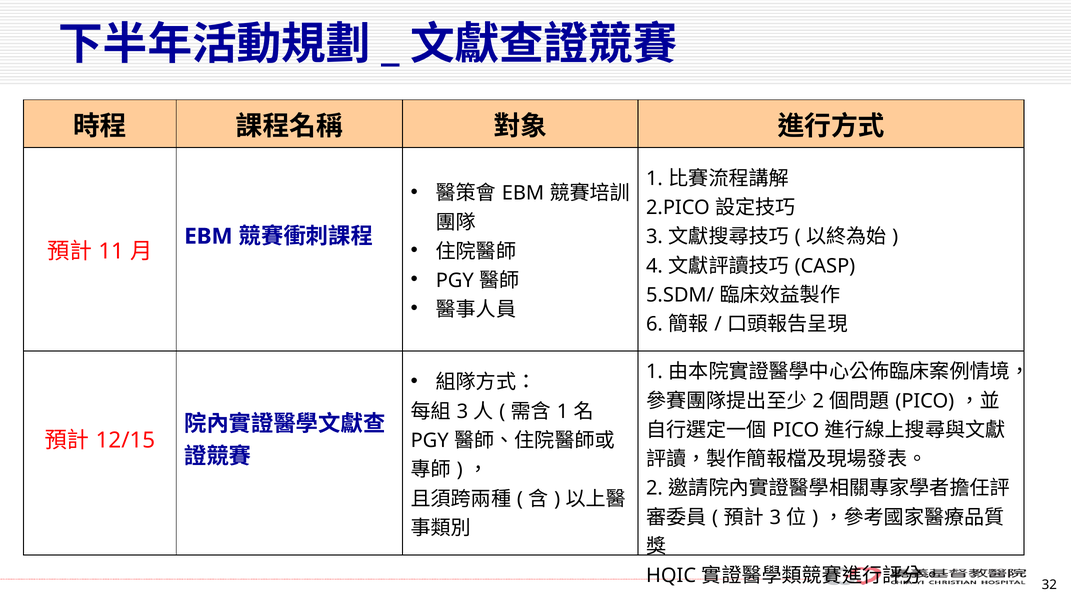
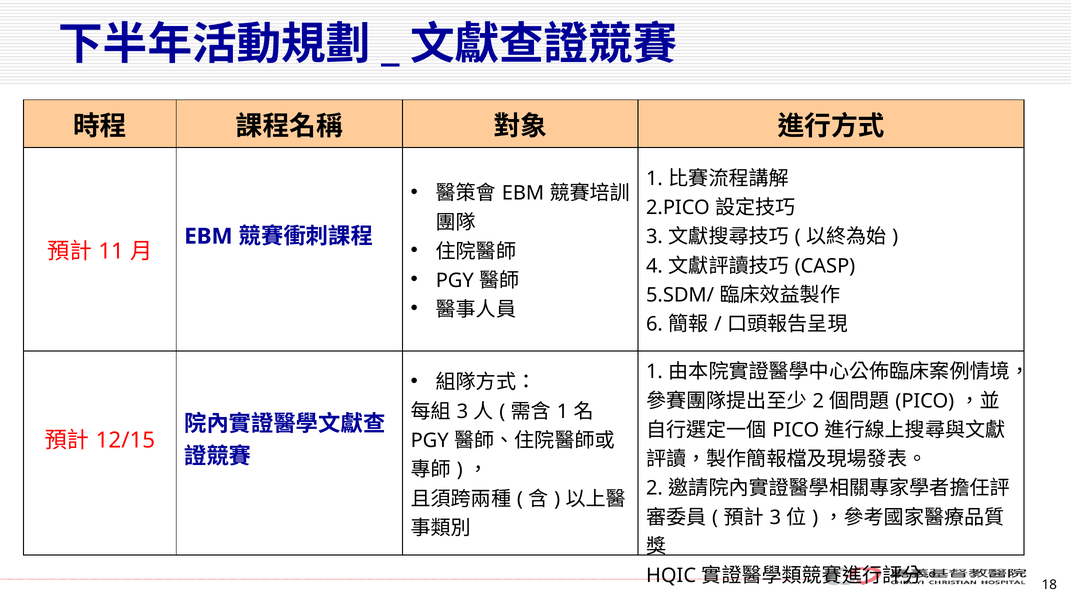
32: 32 -> 18
